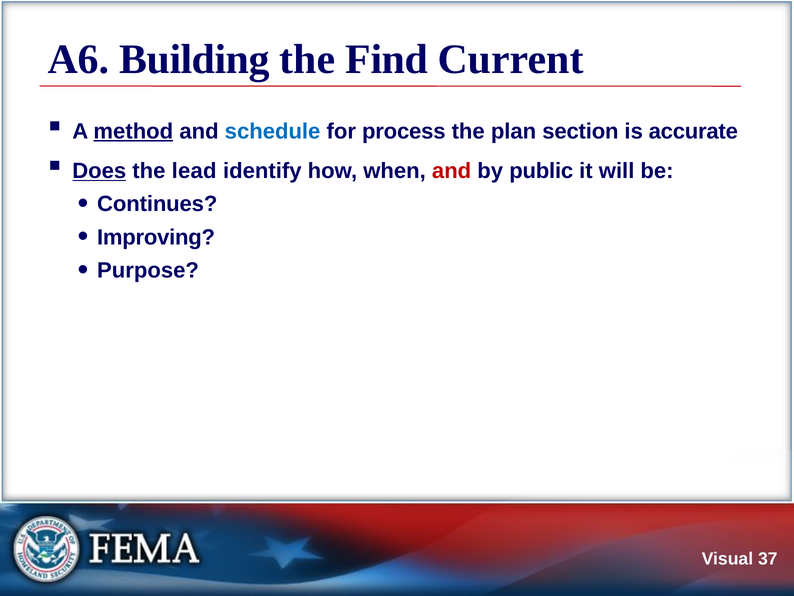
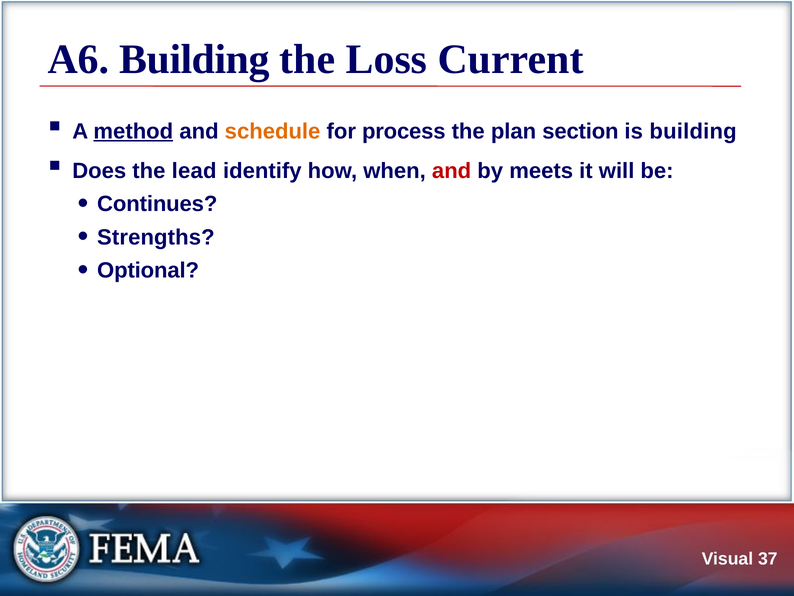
Find: Find -> Loss
schedule colour: blue -> orange
is accurate: accurate -> building
Does underline: present -> none
public: public -> meets
Improving: Improving -> Strengths
Purpose: Purpose -> Optional
